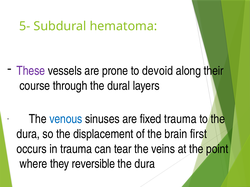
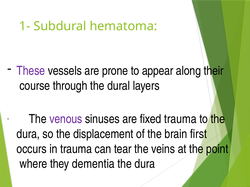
5-: 5- -> 1-
devoid: devoid -> appear
venous colour: blue -> purple
reversible: reversible -> dementia
